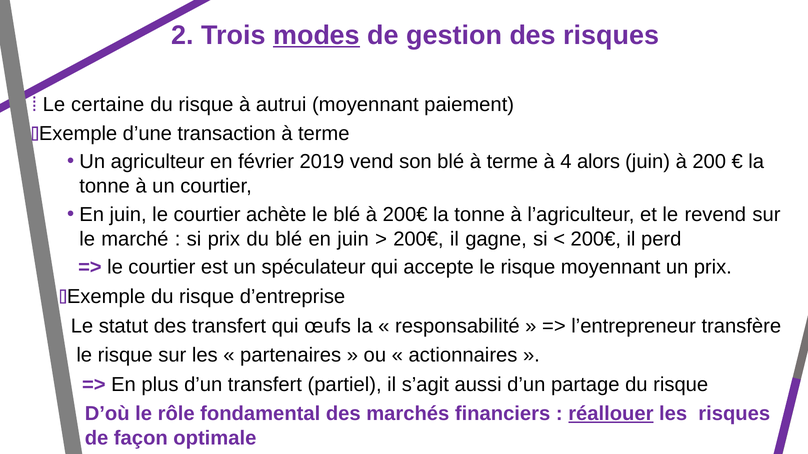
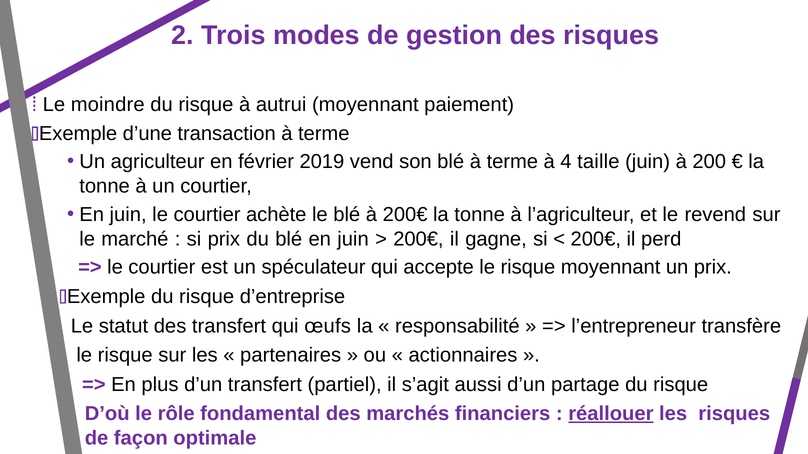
modes underline: present -> none
certaine: certaine -> moindre
alors: alors -> taille
